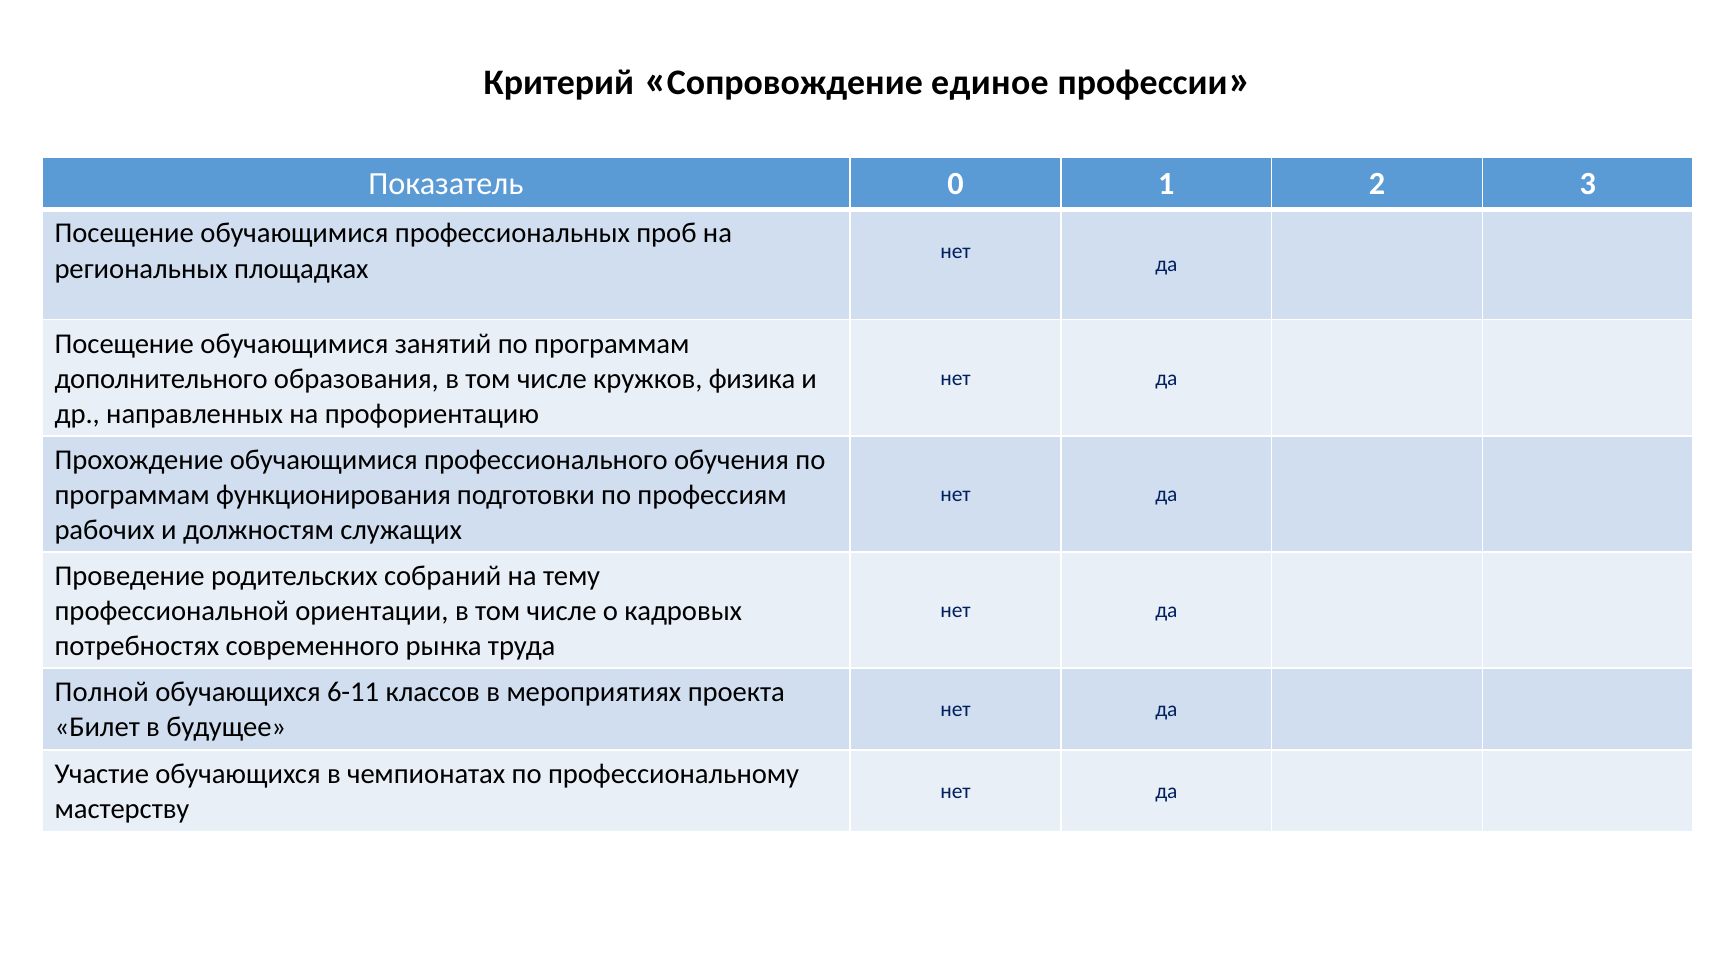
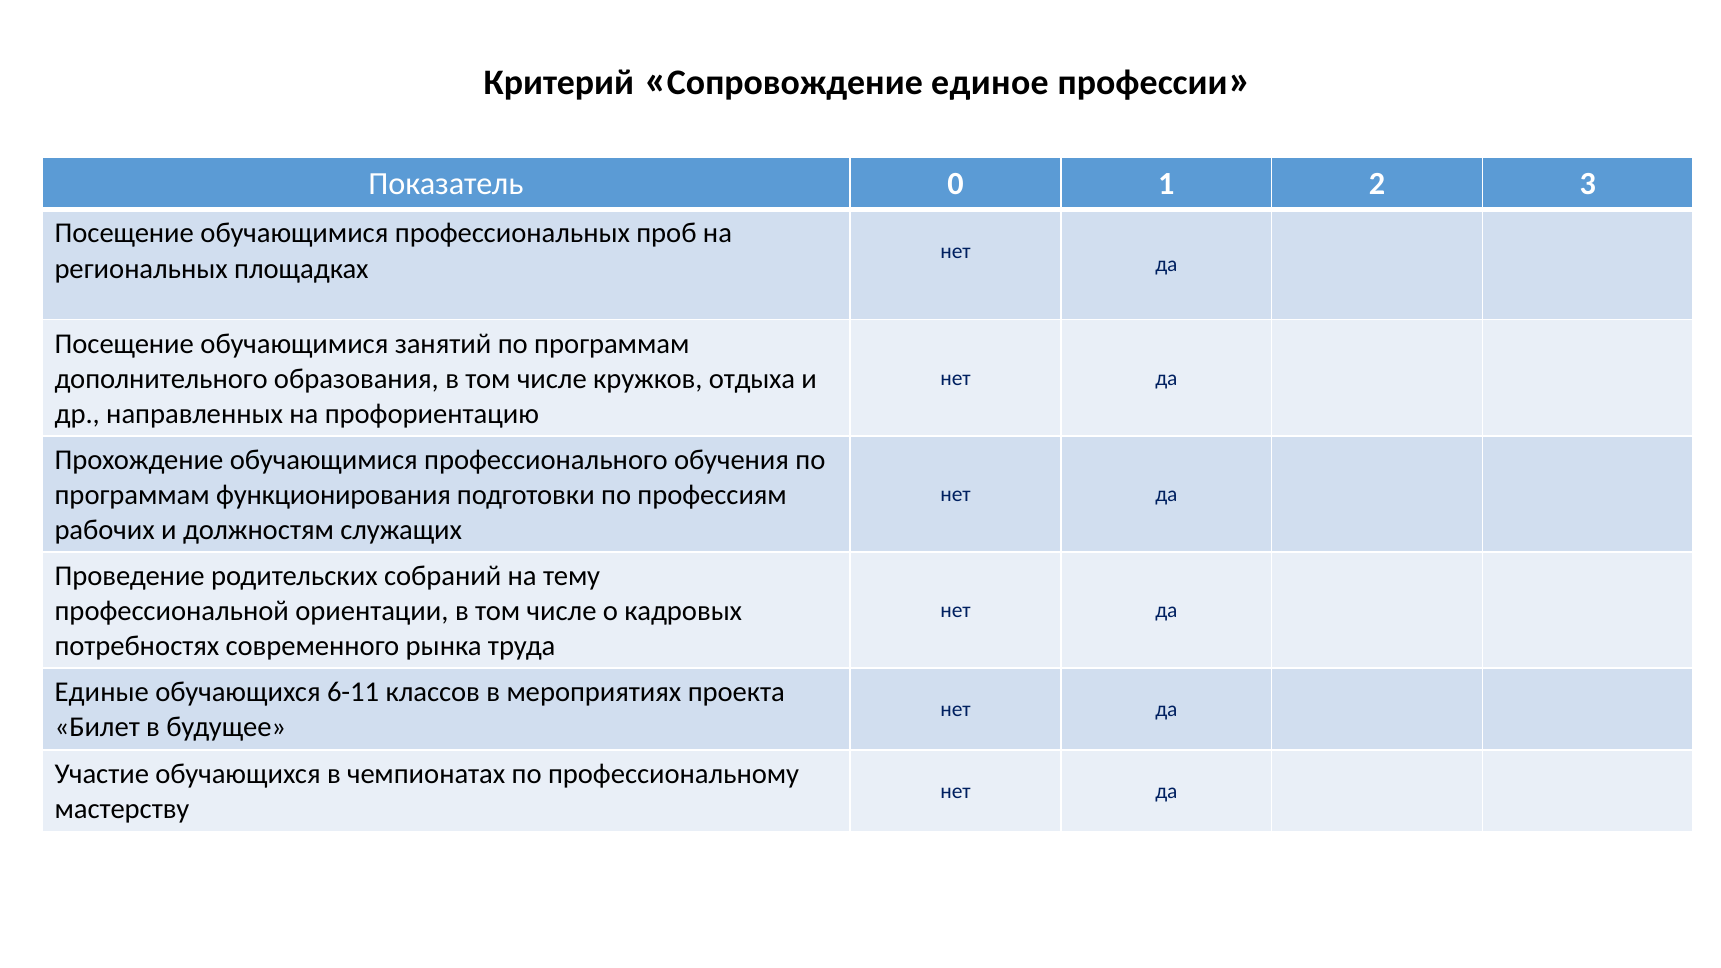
физика: физика -> отдыха
Полной: Полной -> Единые
